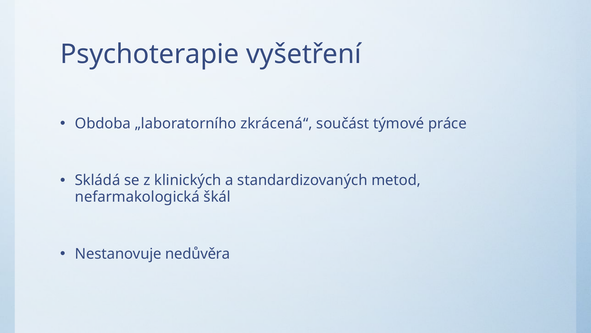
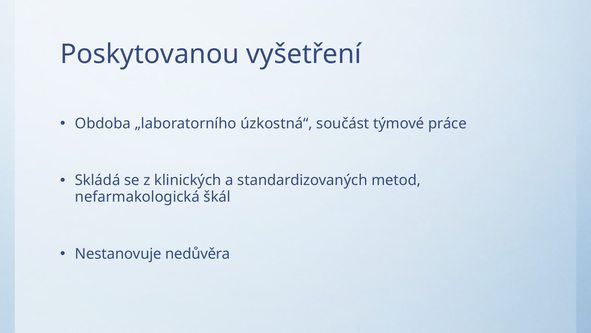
Psychoterapie: Psychoterapie -> Poskytovanou
zkrácená“: zkrácená“ -> úzkostná“
